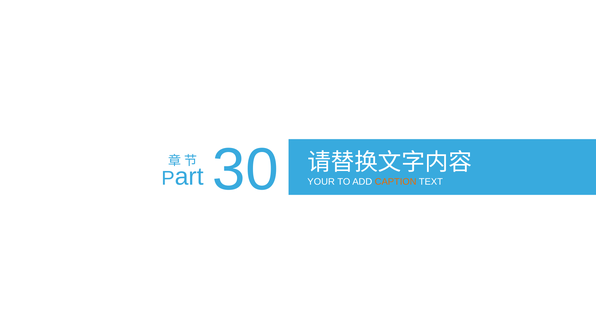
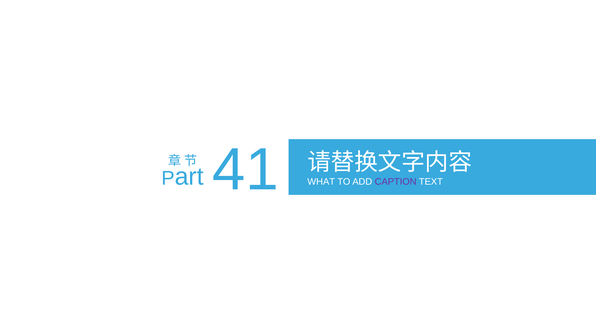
30: 30 -> 41
YOUR: YOUR -> WHAT
CAPTION colour: orange -> purple
